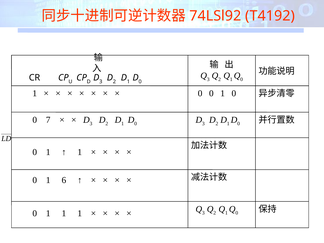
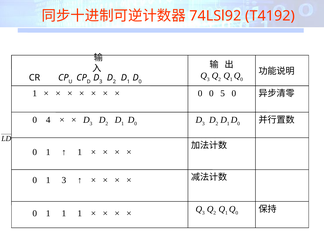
1 at (223, 93): 1 -> 5
7: 7 -> 4
1 6: 6 -> 3
